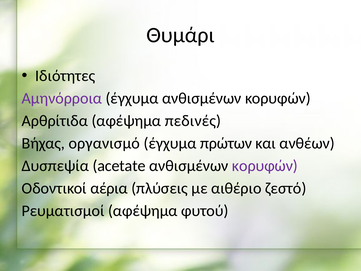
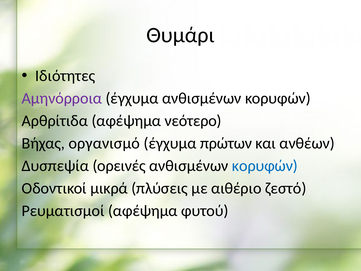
πεδινές: πεδινές -> νεότερο
acetate: acetate -> ορεινές
κορυφών at (265, 166) colour: purple -> blue
αέρια: αέρια -> μικρά
